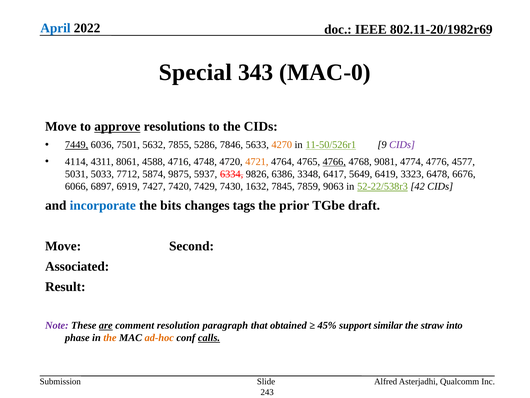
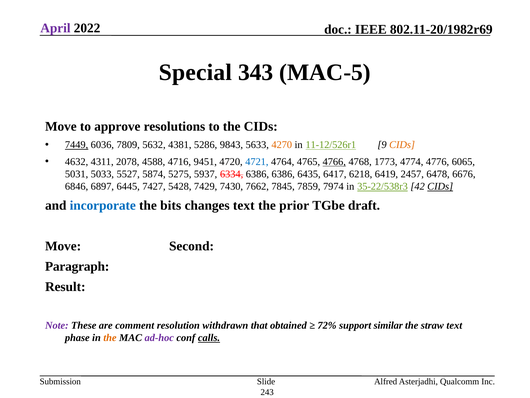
April colour: blue -> purple
MAC-0: MAC-0 -> MAC-5
approve underline: present -> none
7501: 7501 -> 7809
7855: 7855 -> 4381
7846: 7846 -> 9843
11-50/526r1: 11-50/526r1 -> 11-12/526r1
CIDs at (402, 145) colour: purple -> orange
4114: 4114 -> 4632
8061: 8061 -> 2078
4748: 4748 -> 9451
4721 colour: orange -> blue
9081: 9081 -> 1773
4577: 4577 -> 6065
7712: 7712 -> 5527
9875: 9875 -> 5275
6334 9826: 9826 -> 6386
3348: 3348 -> 6435
5649: 5649 -> 6218
3323: 3323 -> 2457
6066: 6066 -> 6846
6919: 6919 -> 6445
7420: 7420 -> 5428
1632: 1632 -> 7662
9063: 9063 -> 7974
52-22/538r3: 52-22/538r3 -> 35-22/538r3
CIDs at (440, 186) underline: none -> present
changes tags: tags -> text
Associated: Associated -> Paragraph
are underline: present -> none
paragraph: paragraph -> withdrawn
45%: 45% -> 72%
straw into: into -> text
ad-hoc colour: orange -> purple
